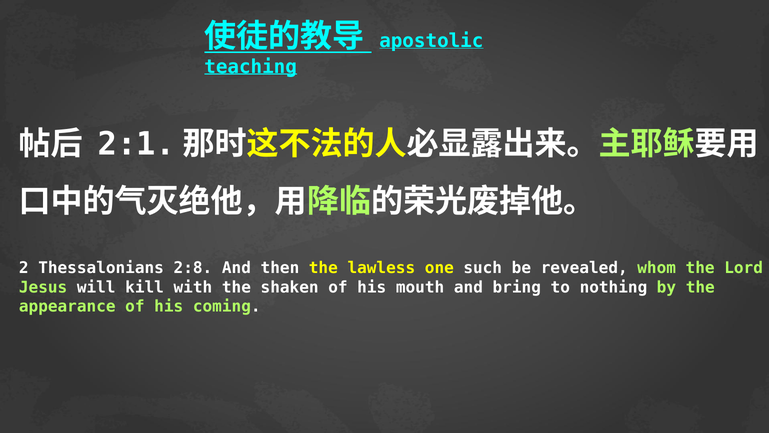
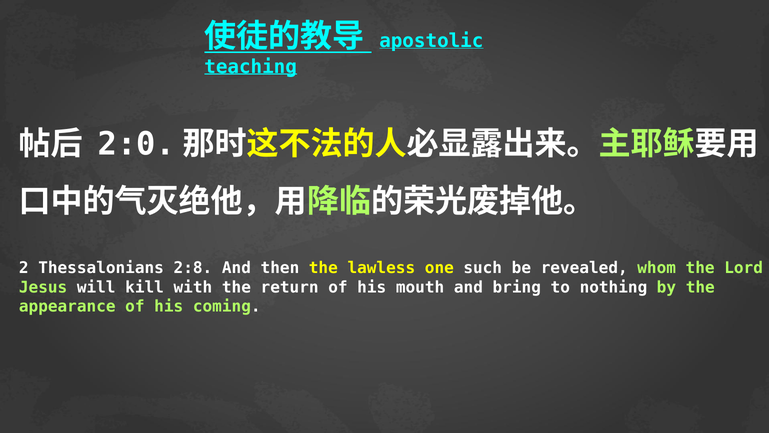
2:1: 2:1 -> 2:0
shaken: shaken -> return
